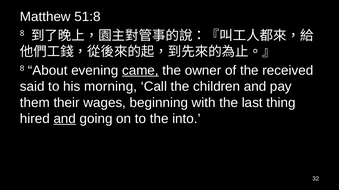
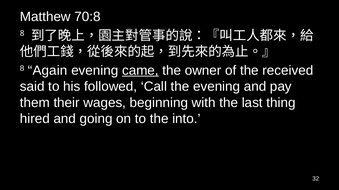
51:8: 51:8 -> 70:8
About: About -> Again
morning: morning -> followed
the children: children -> evening
and at (65, 119) underline: present -> none
